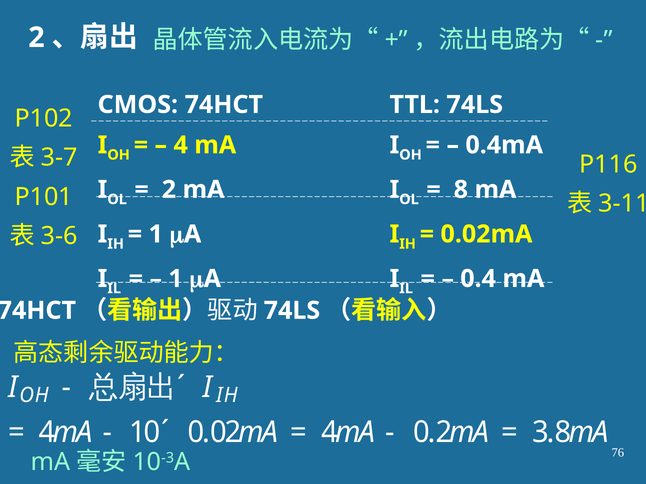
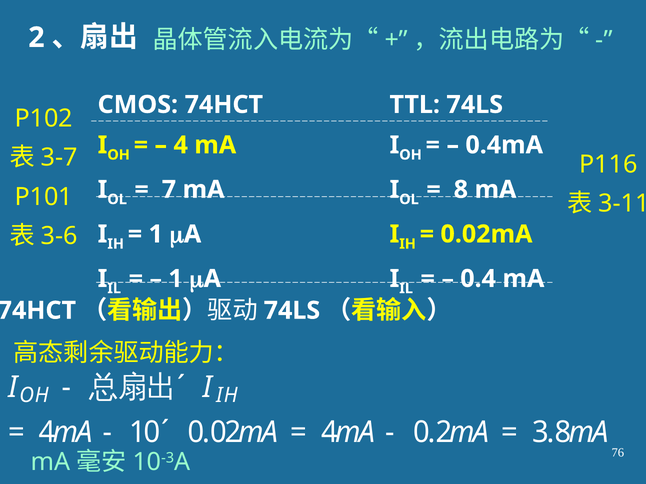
2 at (169, 190): 2 -> 7
